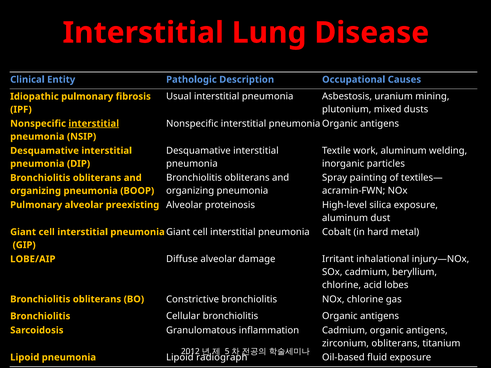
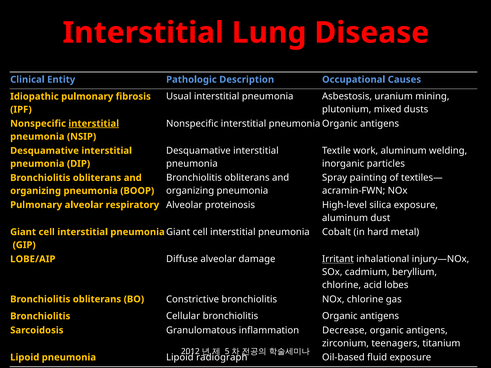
preexisting: preexisting -> respiratory
Irritant underline: none -> present
inflammation Cadmium: Cadmium -> Decrease
zirconium obliterans: obliterans -> teenagers
